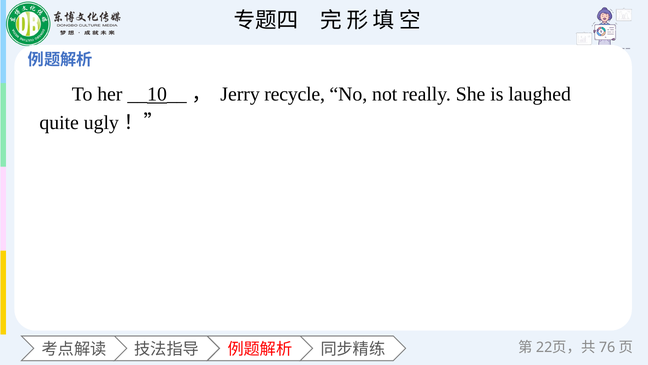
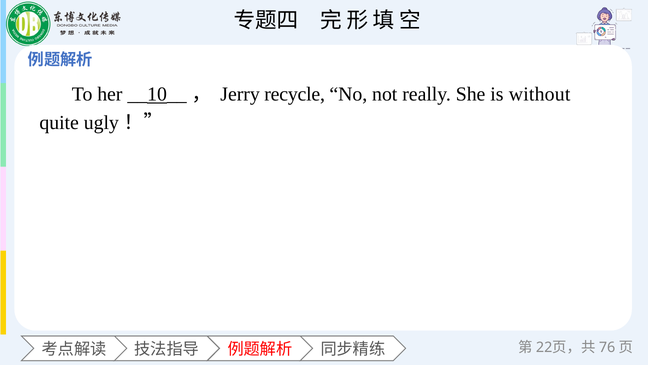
laughed: laughed -> without
